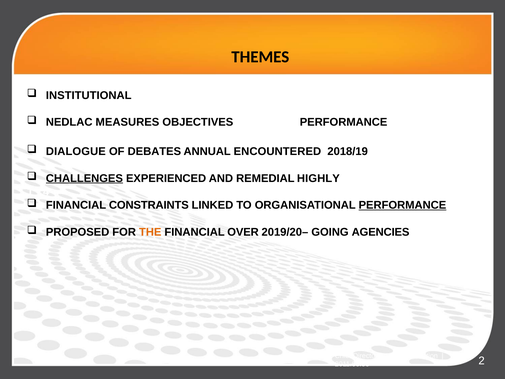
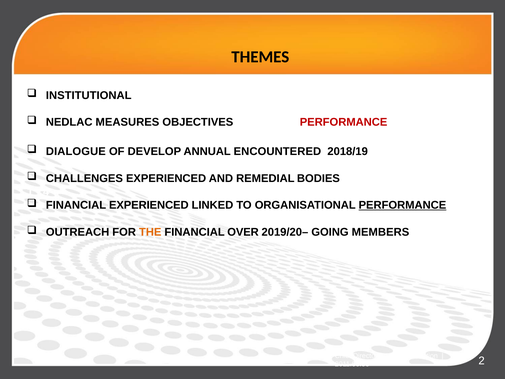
PERFORMANCE at (344, 122) colour: black -> red
DEBATES: DEBATES -> DEVELOP
CHALLENGES underline: present -> none
HIGHLY: HIGHLY -> BODIES
FINANCIAL CONSTRAINTS: CONSTRAINTS -> EXPERIENCED
PROPOSED: PROPOSED -> OUTREACH
AGENCIES: AGENCIES -> MEMBERS
